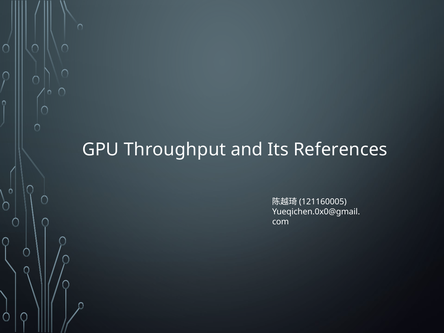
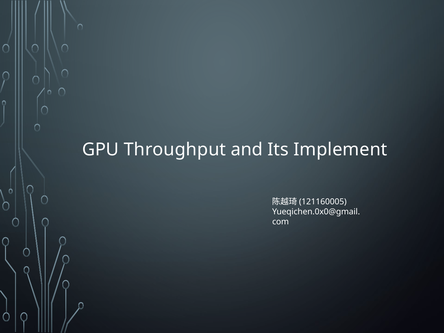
References: References -> Implement
